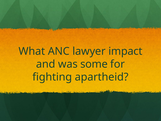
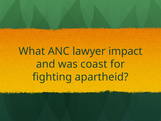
some: some -> coast
